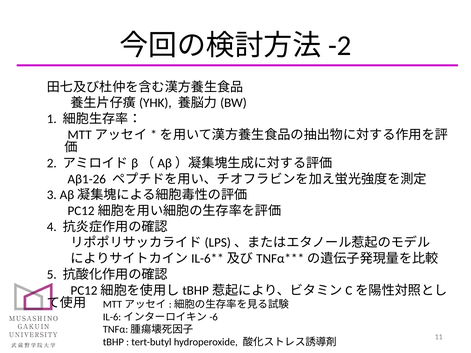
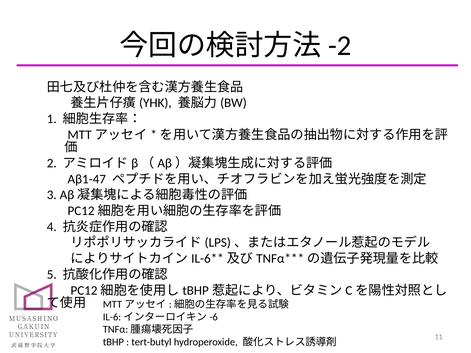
Aβ1-26: Aβ1-26 -> Aβ1-47
